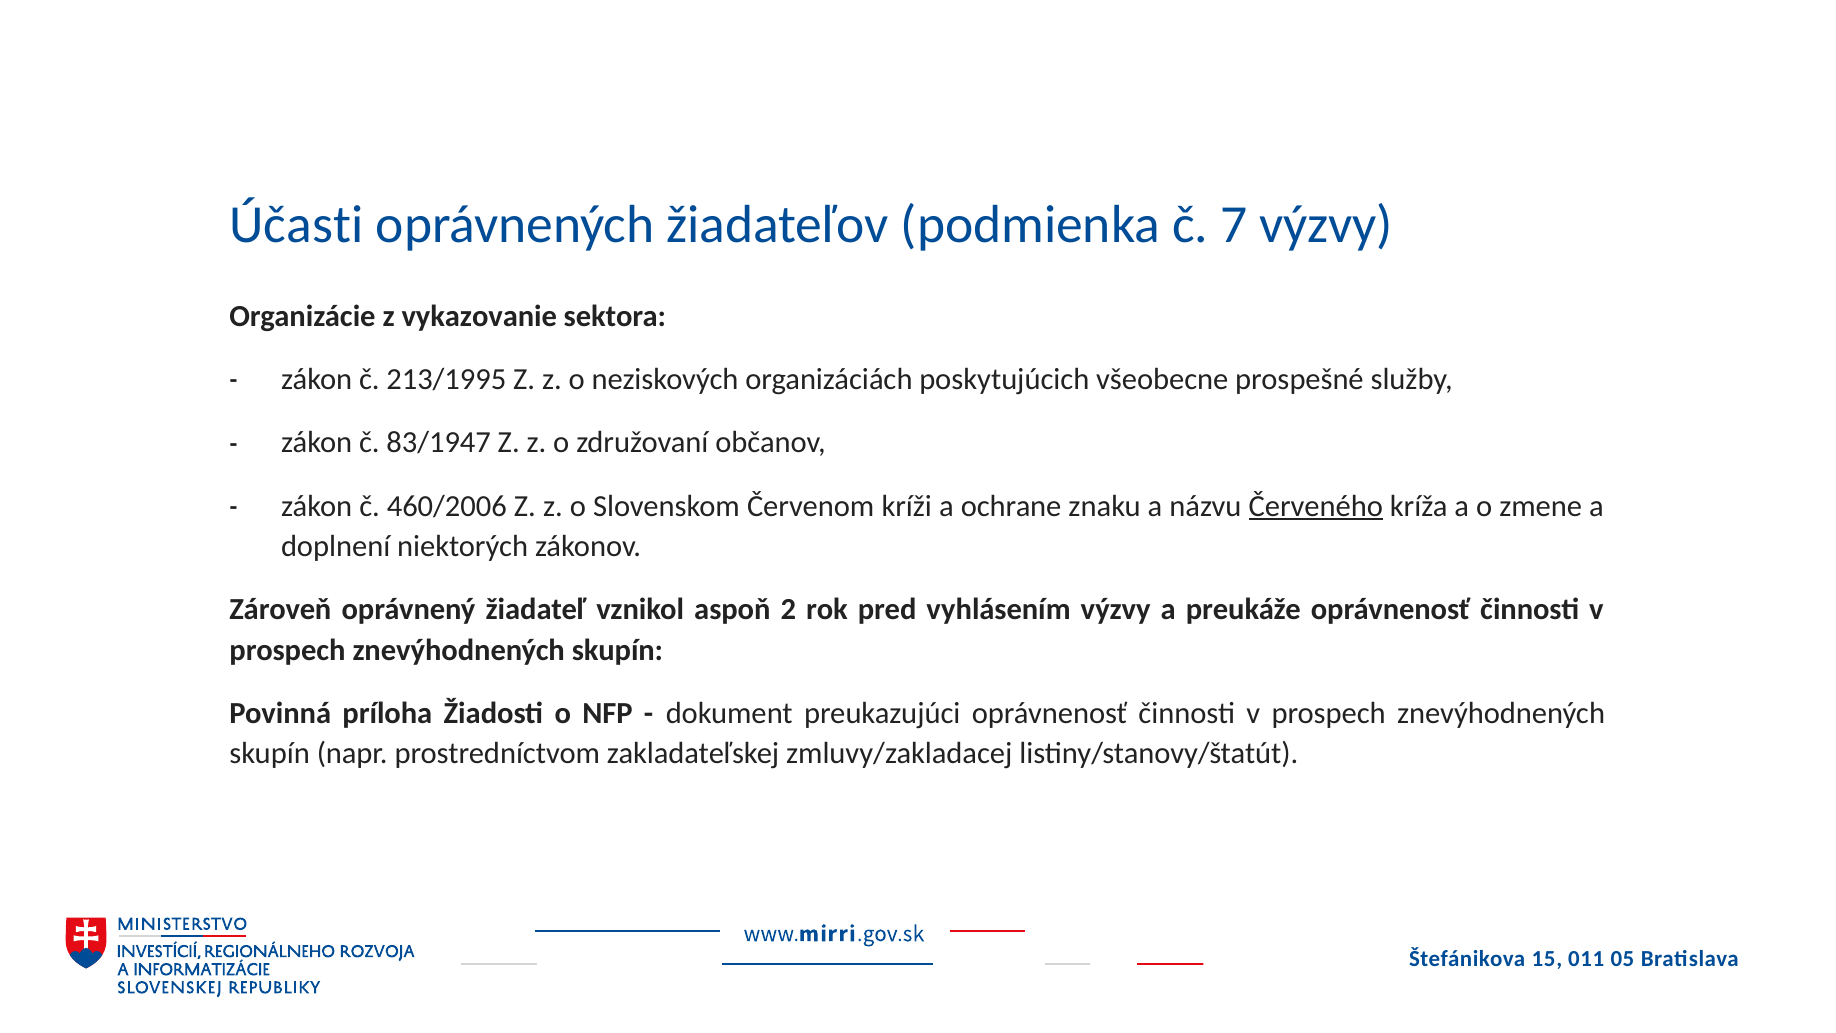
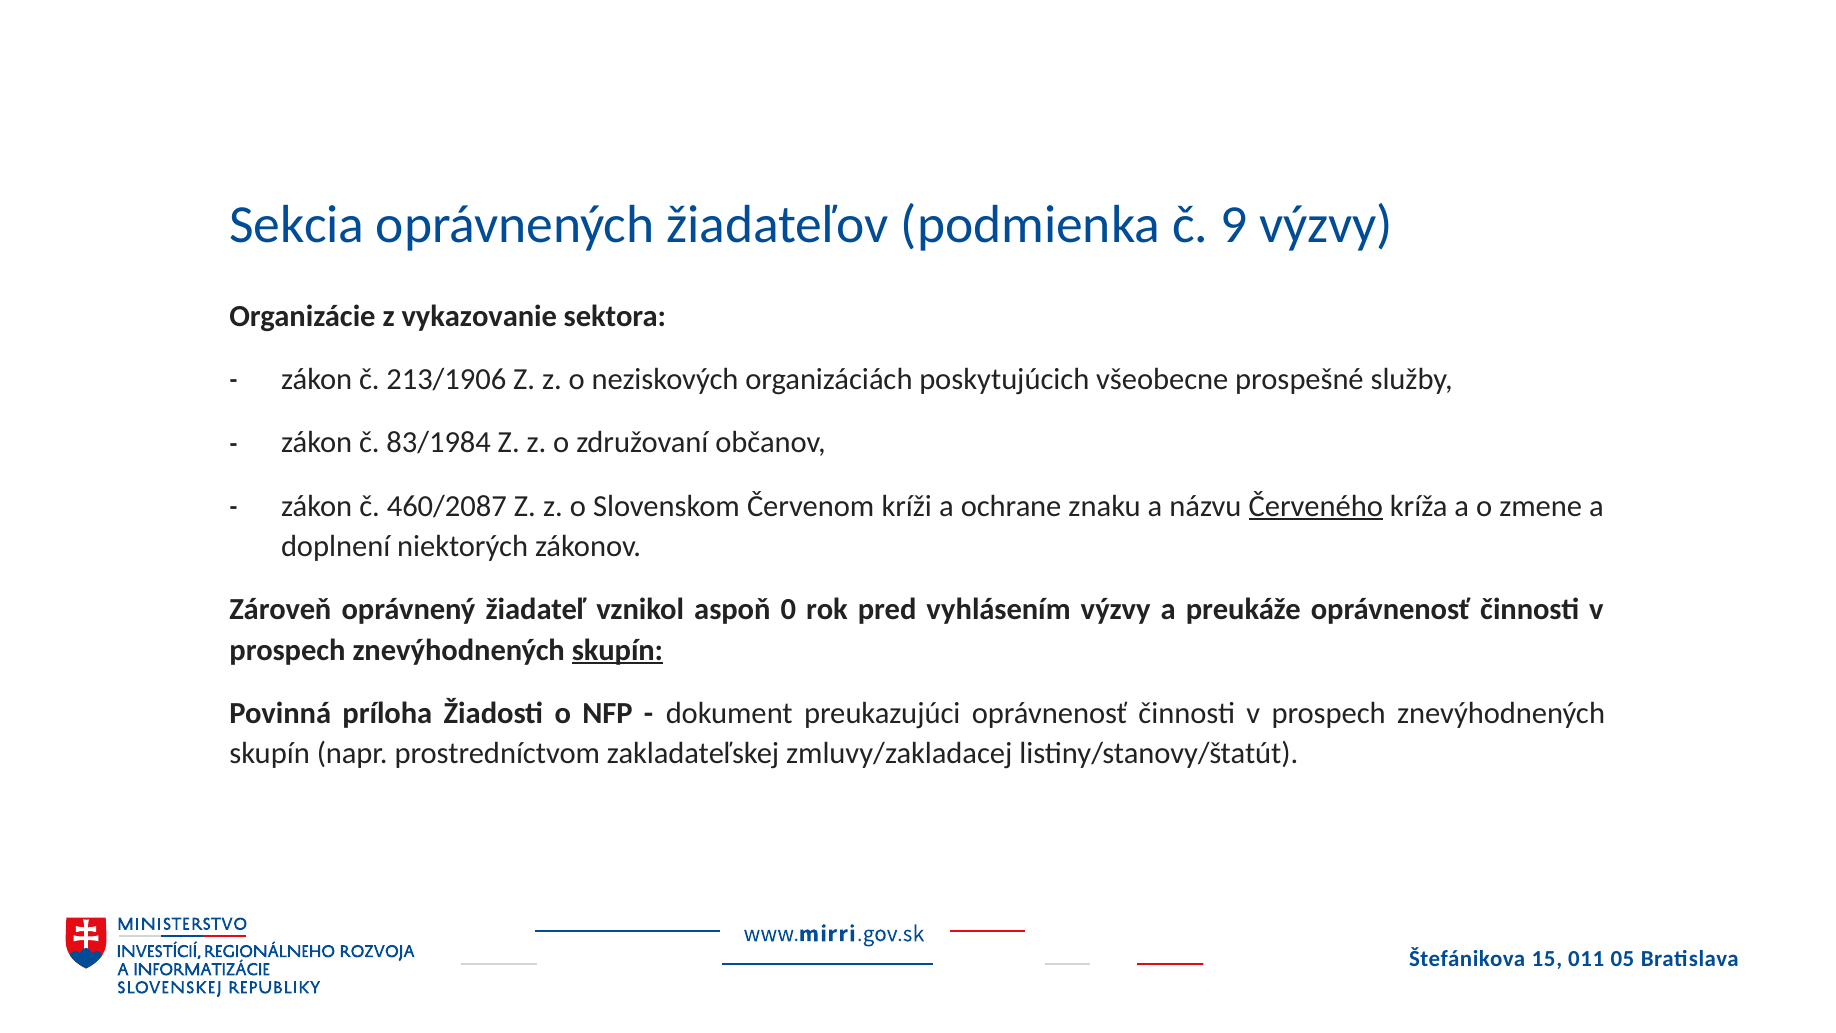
Účasti: Účasti -> Sekcia
7: 7 -> 9
213/1995: 213/1995 -> 213/1906
83/1947: 83/1947 -> 83/1984
460/2006: 460/2006 -> 460/2087
2: 2 -> 0
skupín at (617, 650) underline: none -> present
